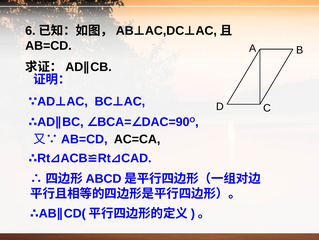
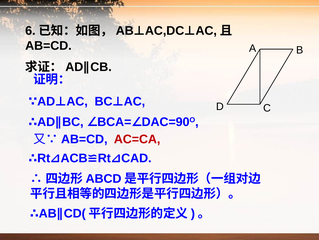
AC=CA colour: black -> red
